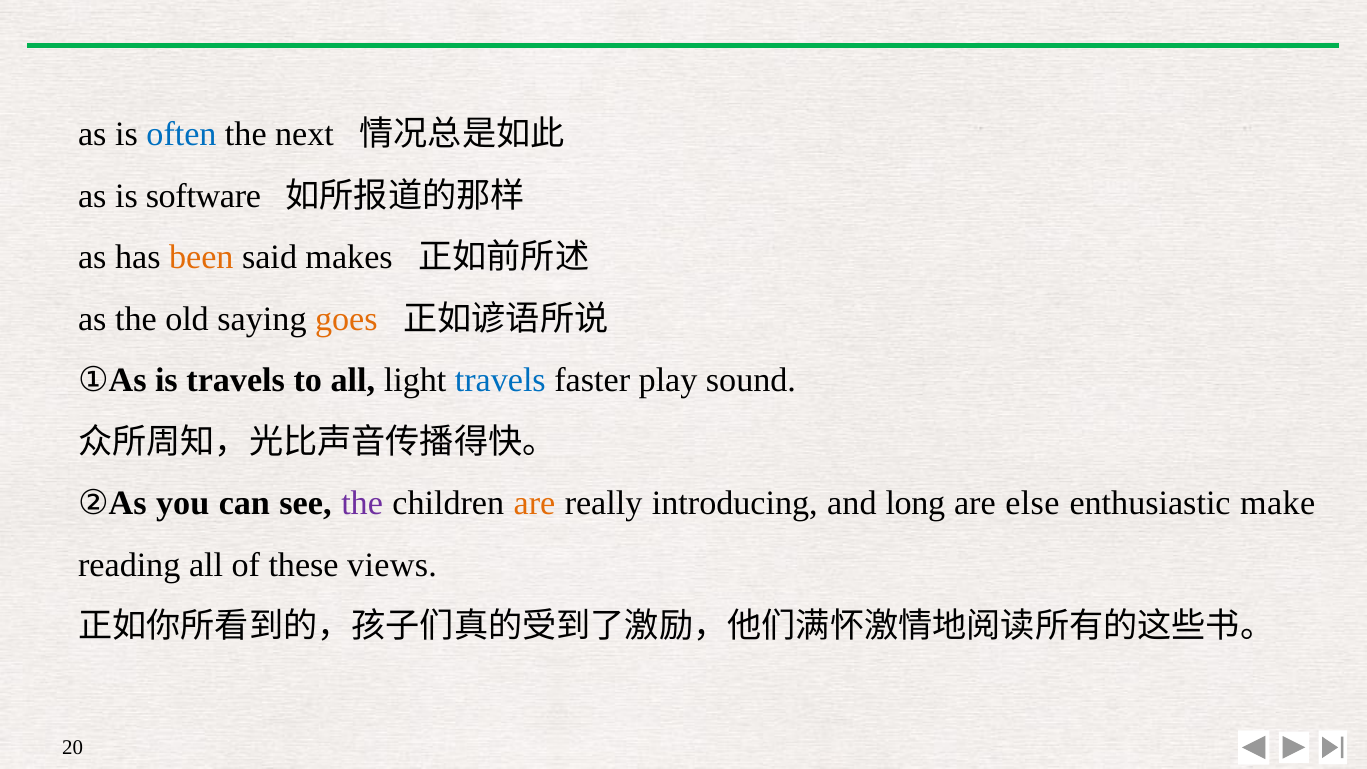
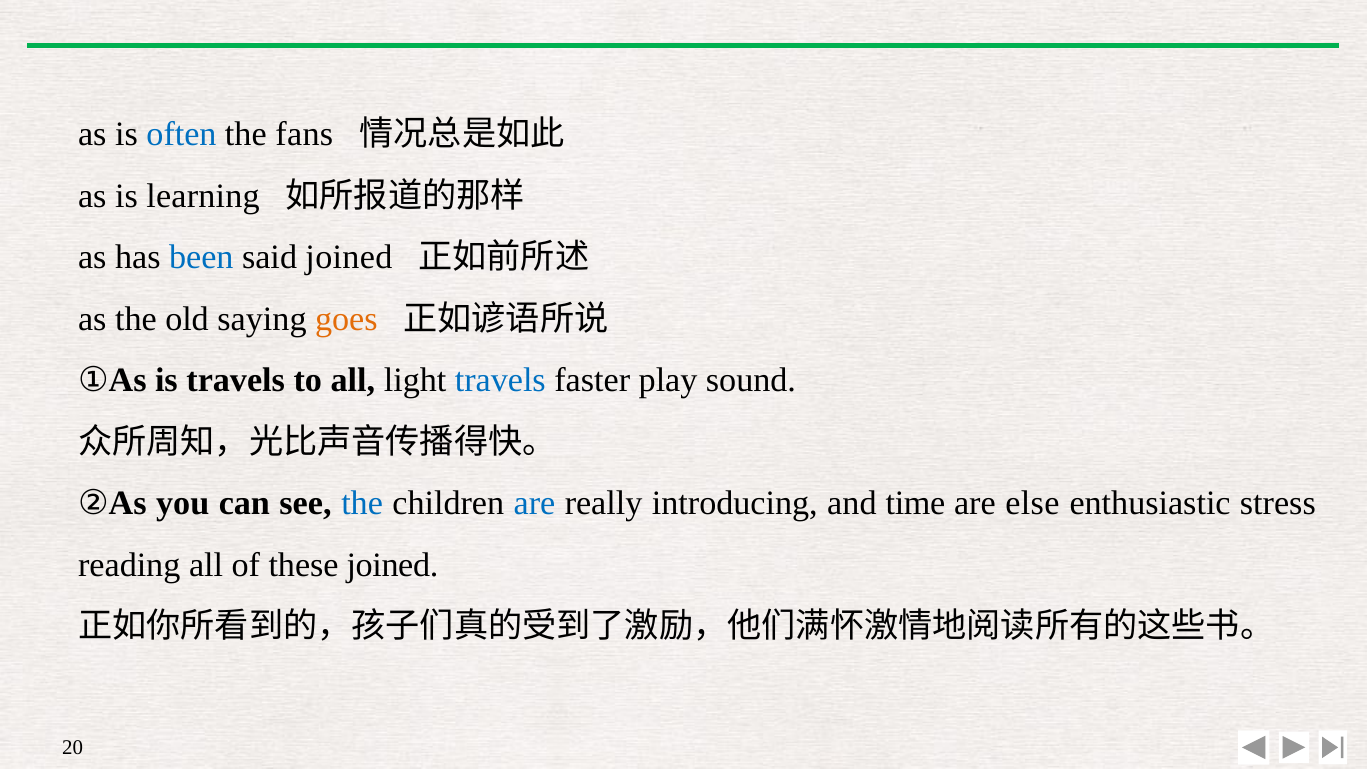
next: next -> fans
software: software -> learning
been colour: orange -> blue
said makes: makes -> joined
the at (362, 503) colour: purple -> blue
are at (534, 503) colour: orange -> blue
long: long -> time
make: make -> stress
these views: views -> joined
